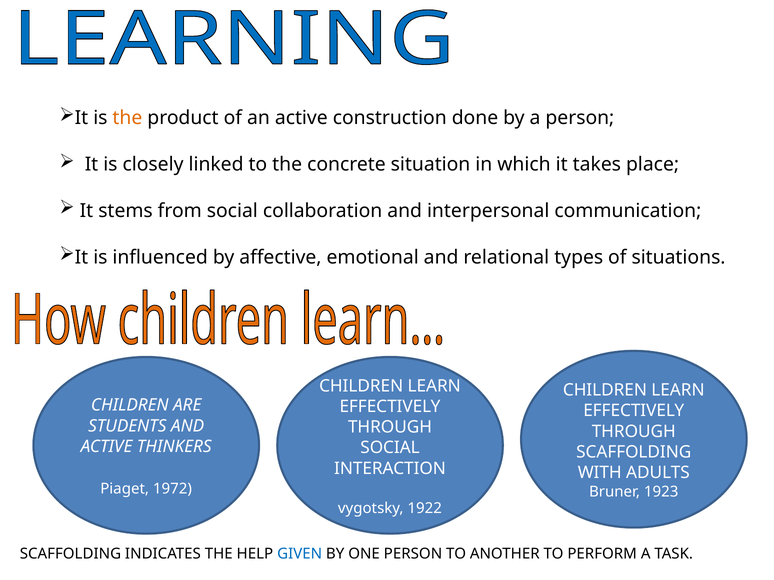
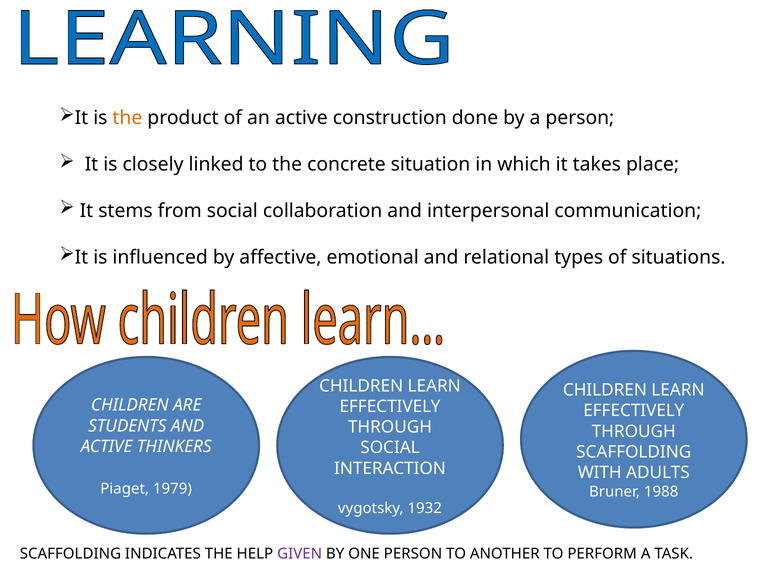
1972: 1972 -> 1979
1923: 1923 -> 1988
1922: 1922 -> 1932
GIVEN colour: blue -> purple
